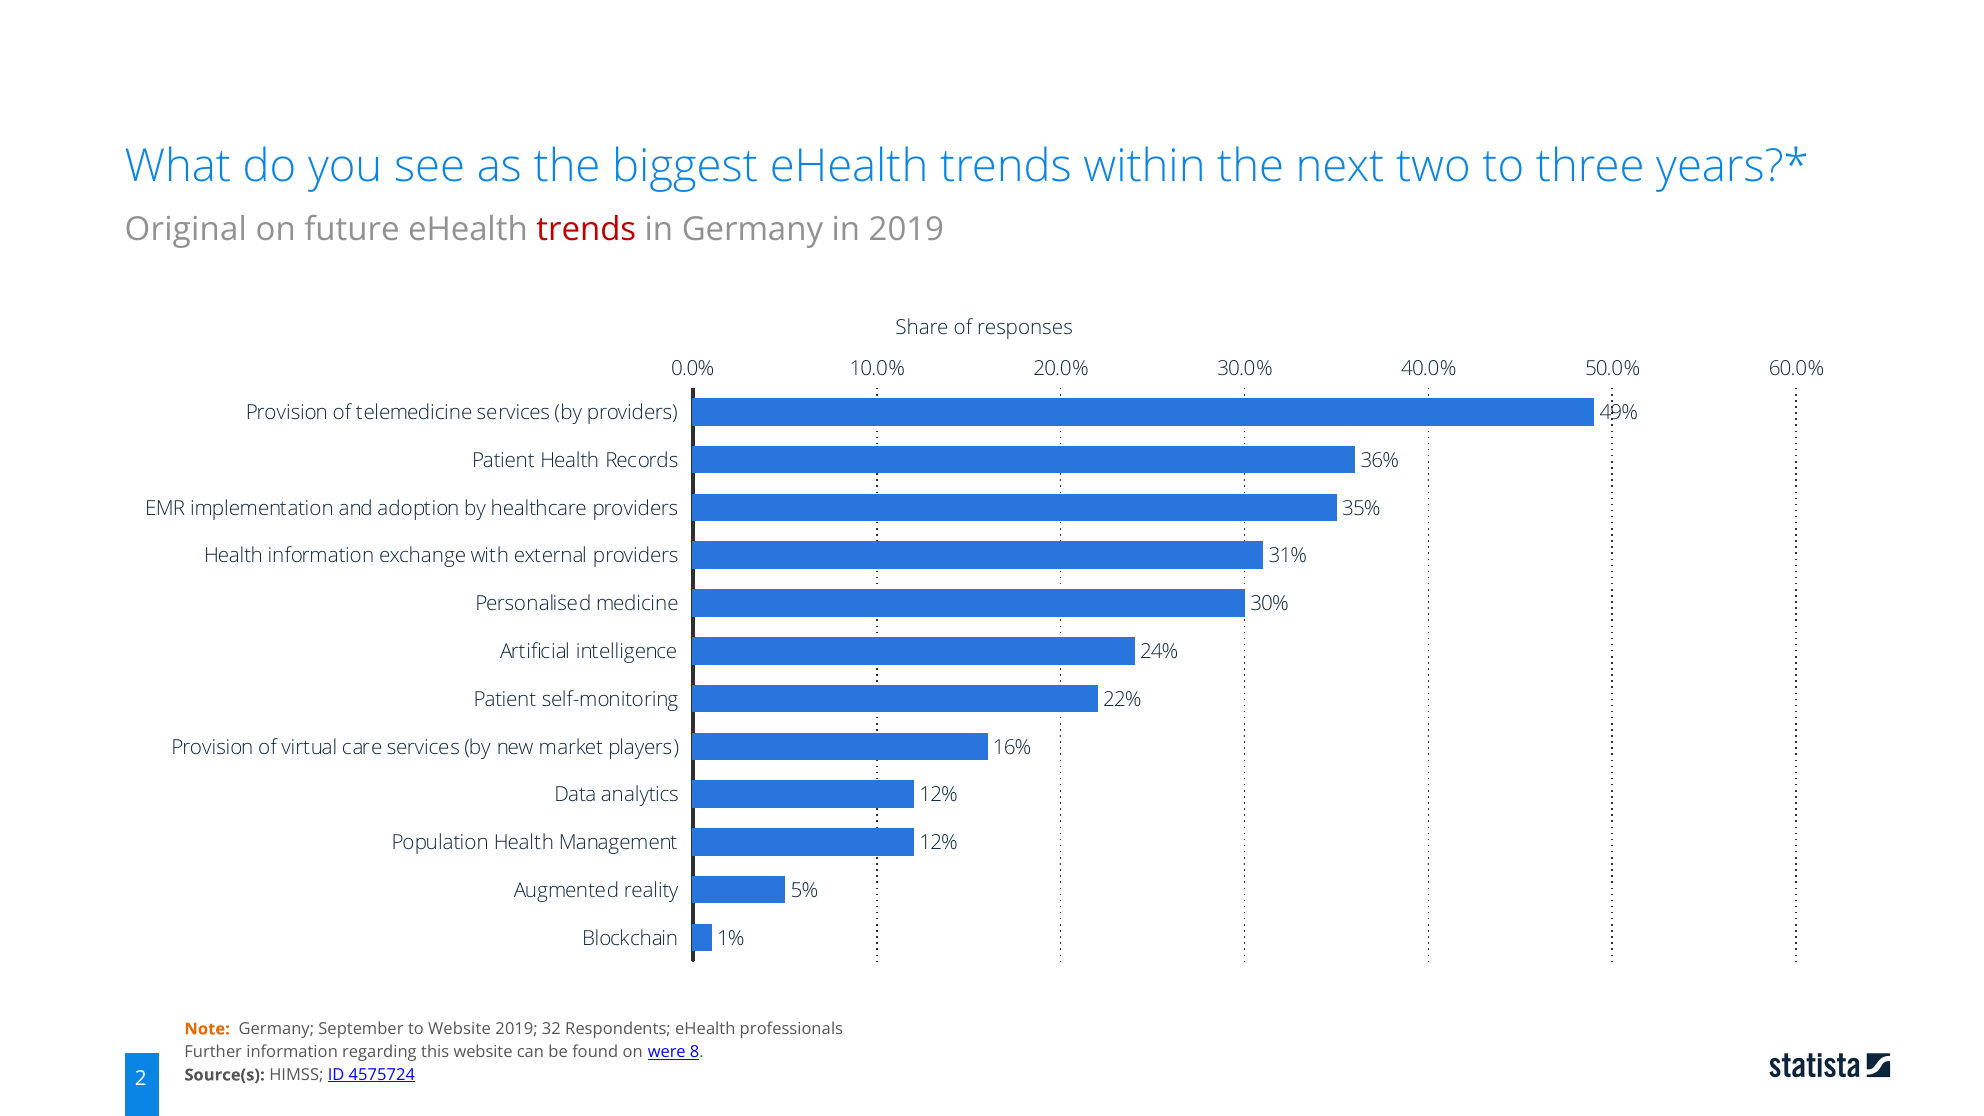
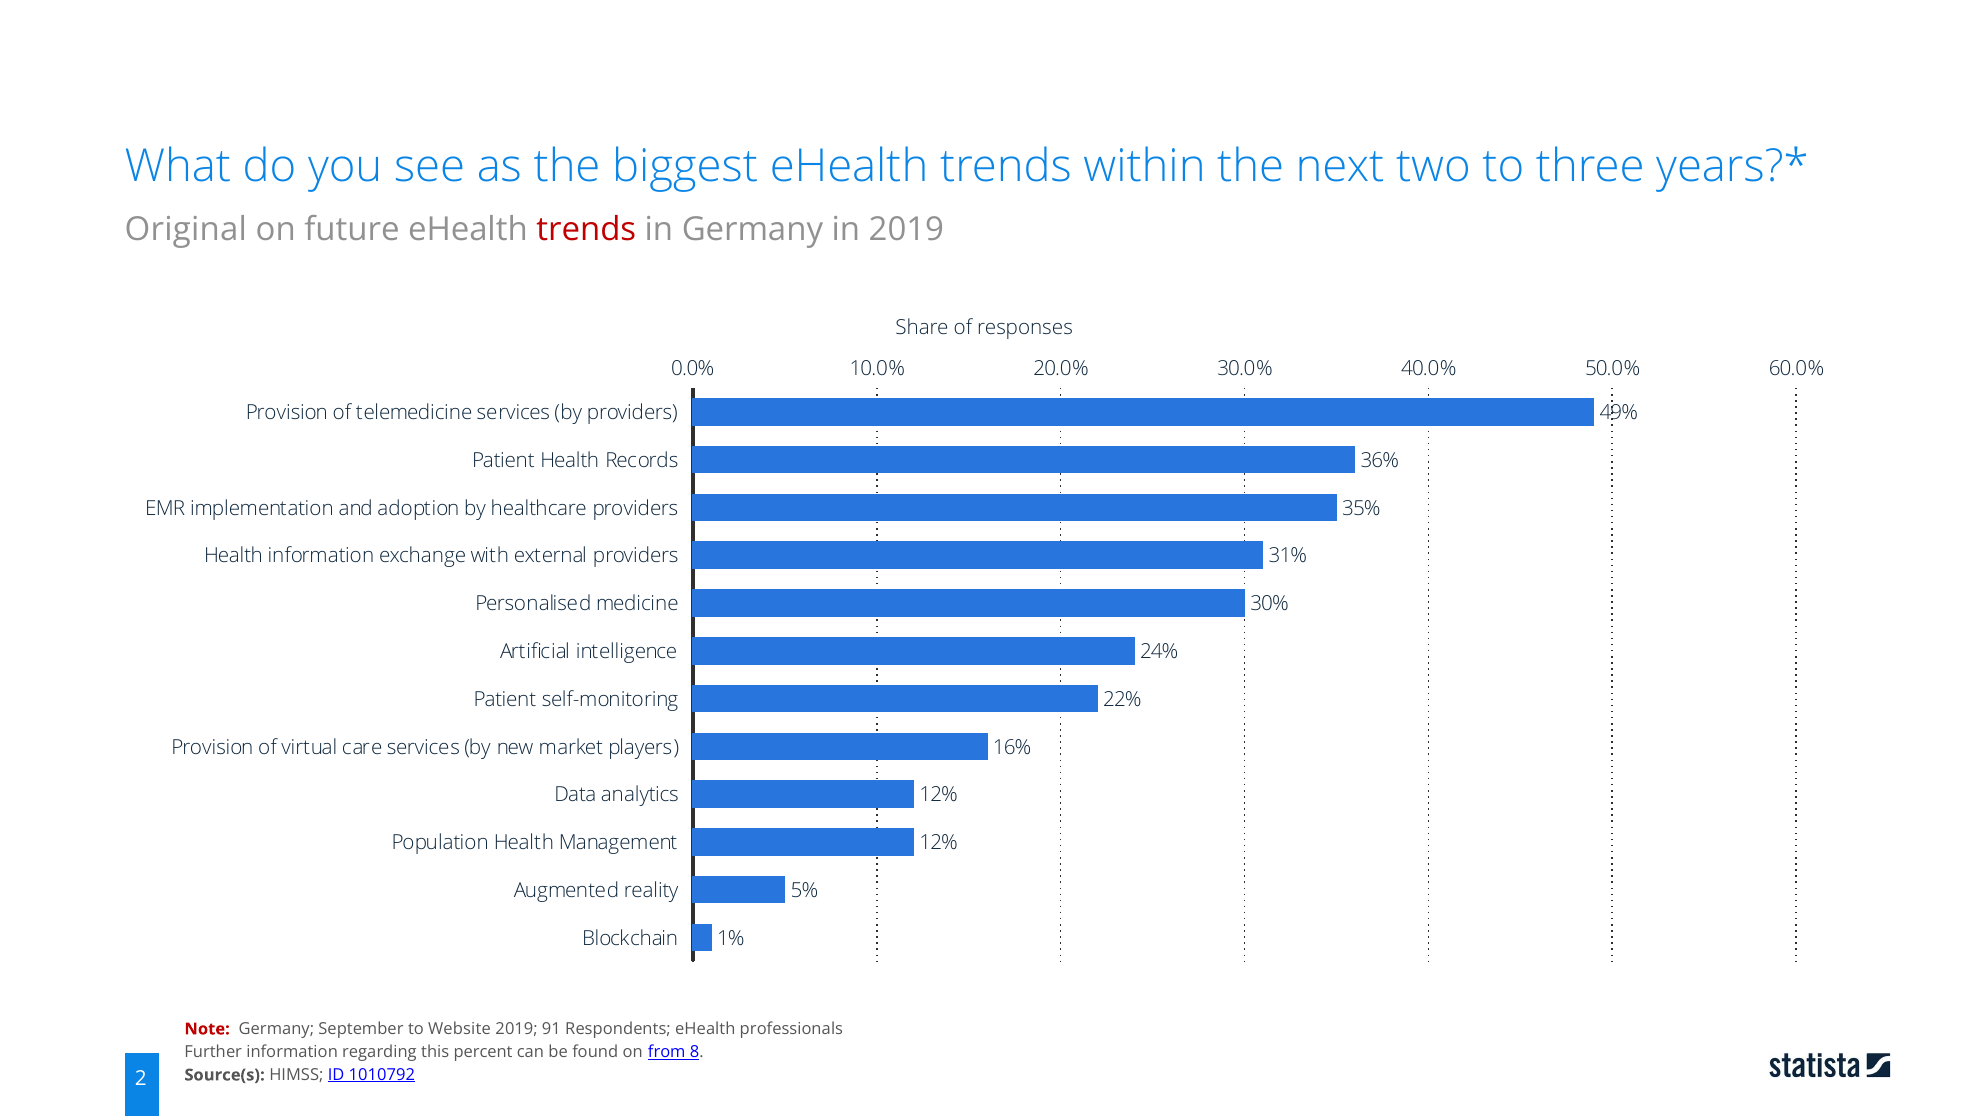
Note colour: orange -> red
32: 32 -> 91
this website: website -> percent
were: were -> from
4575724: 4575724 -> 1010792
